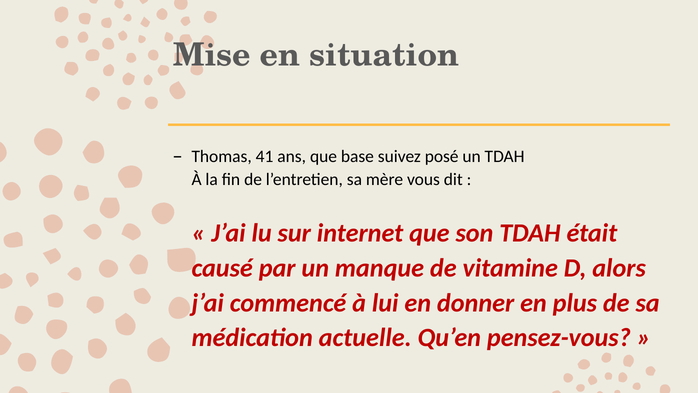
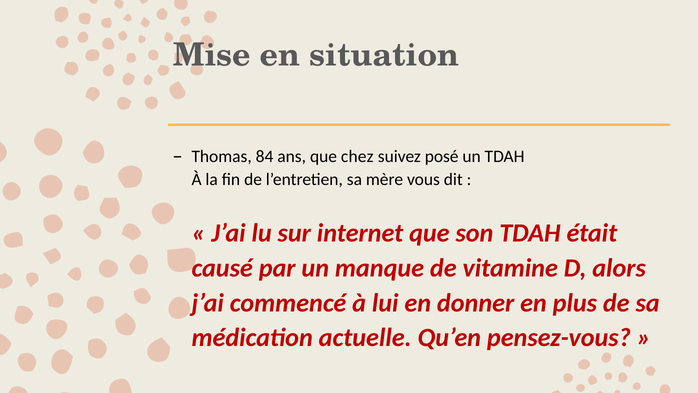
41: 41 -> 84
base: base -> chez
